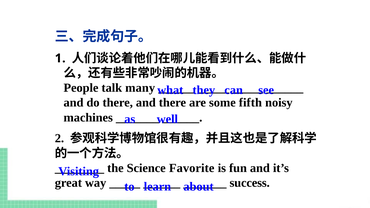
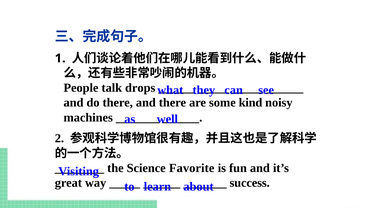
many: many -> drops
fifth: fifth -> kind
